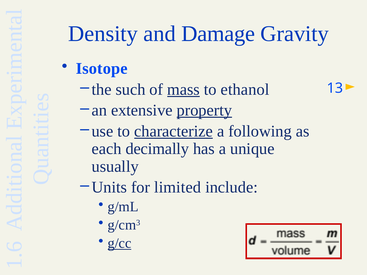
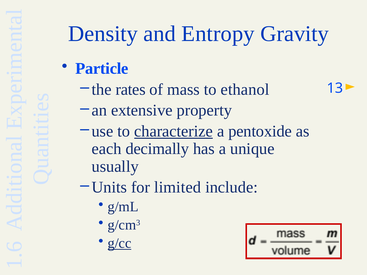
Damage: Damage -> Entropy
Isotope: Isotope -> Particle
such: such -> rates
mass underline: present -> none
property underline: present -> none
following: following -> pentoxide
